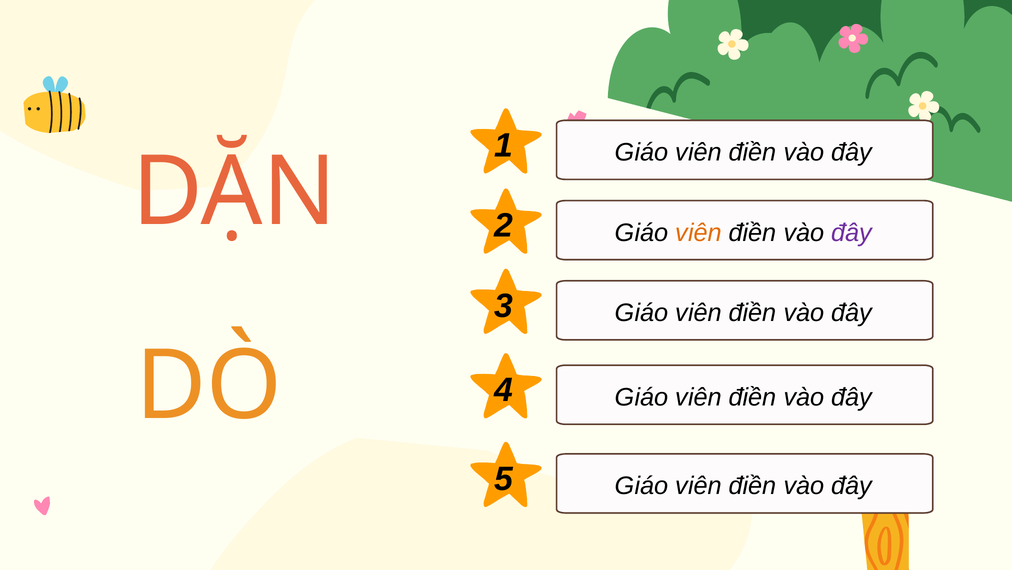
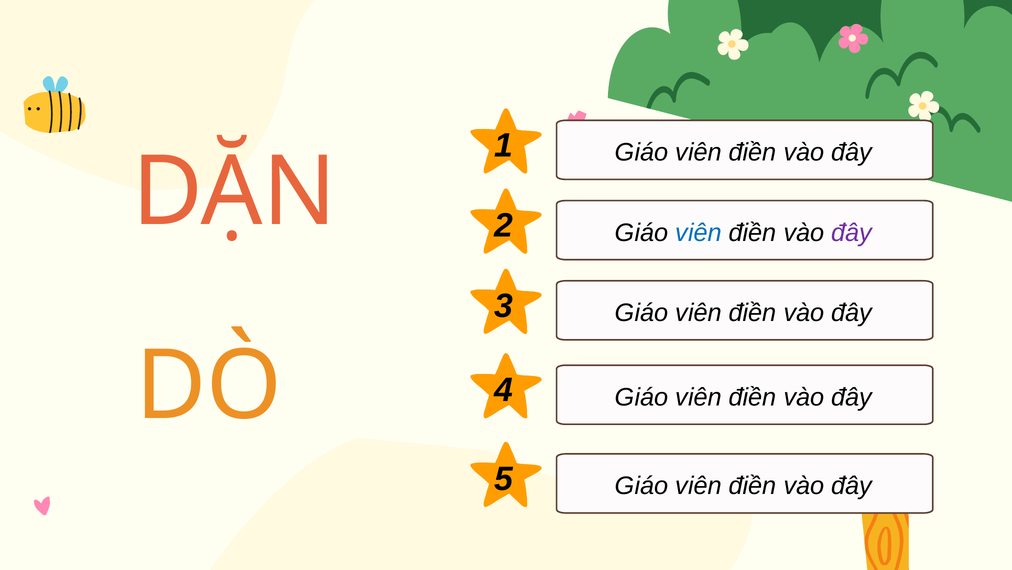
viên at (699, 232) colour: orange -> blue
